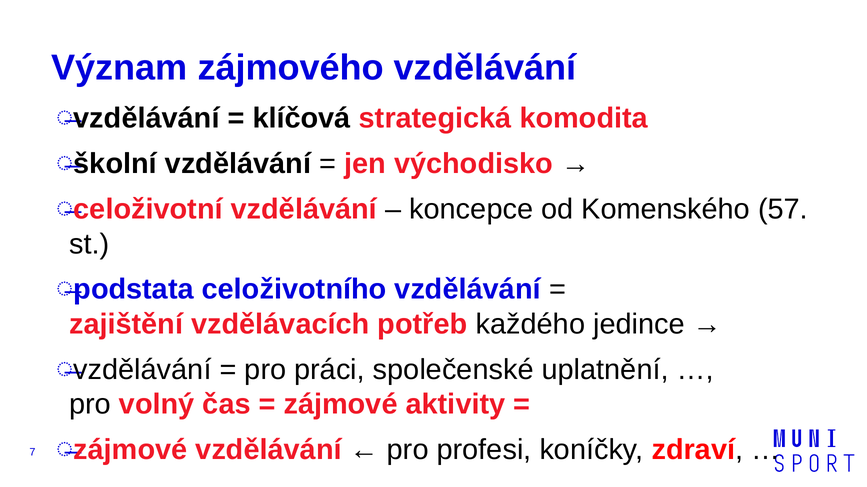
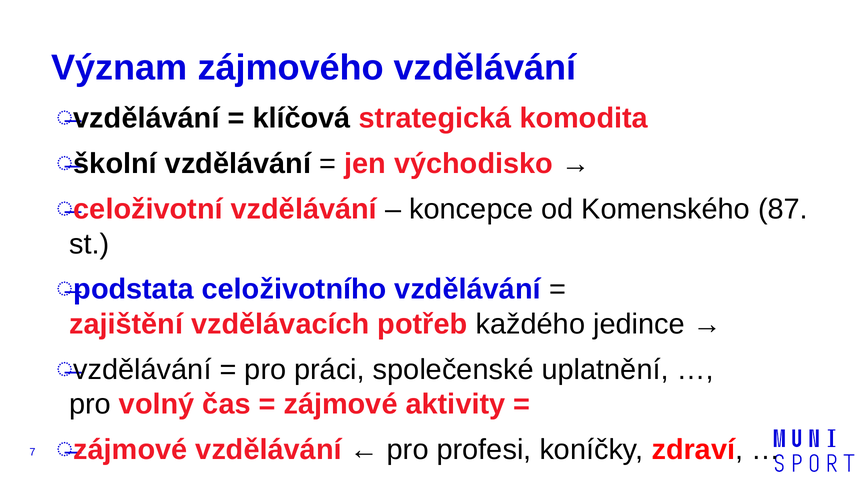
57: 57 -> 87
